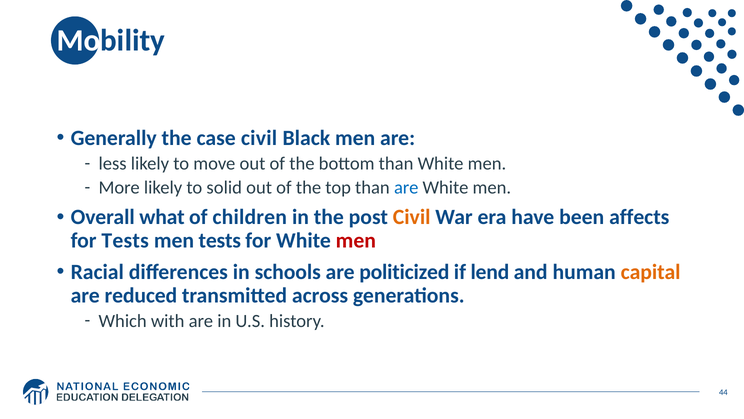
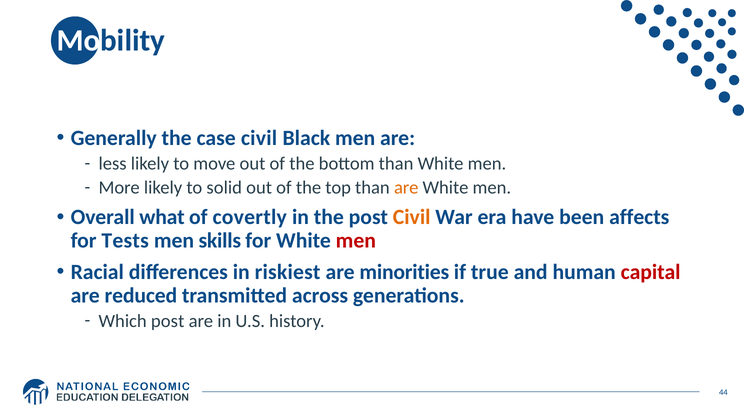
are at (406, 188) colour: blue -> orange
children: children -> covertly
men tests: tests -> skills
schools: schools -> riskiest
politicized: politicized -> minorities
lend: lend -> true
capital colour: orange -> red
Which with: with -> post
